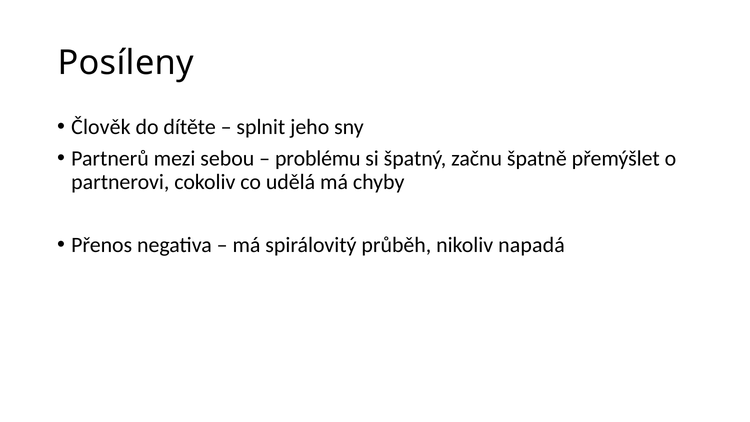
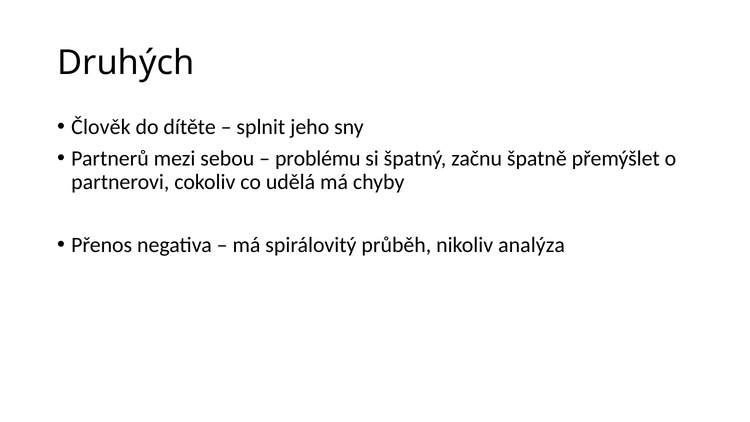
Posíleny: Posíleny -> Druhých
napadá: napadá -> analýza
